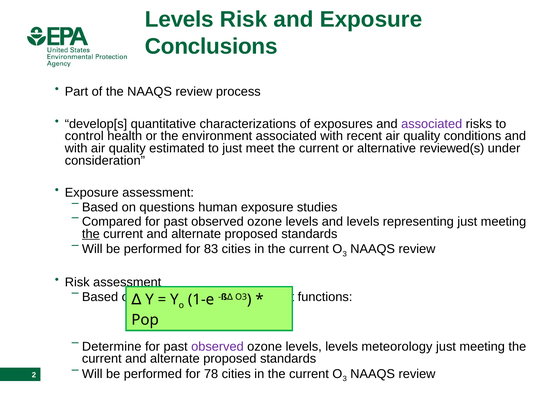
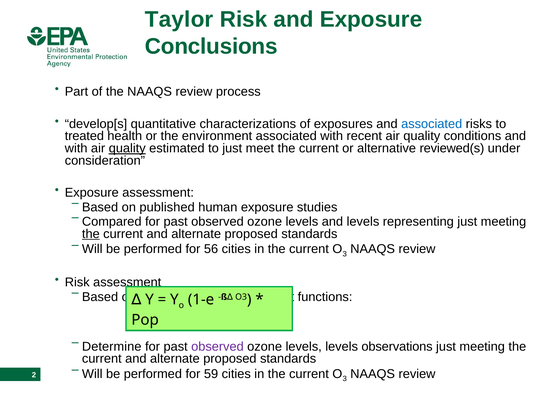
Levels at (179, 20): Levels -> Taylor
associated at (432, 124) colour: purple -> blue
control: control -> treated
quality at (127, 148) underline: none -> present
questions: questions -> published
83: 83 -> 56
meteorology: meteorology -> observations
78: 78 -> 59
